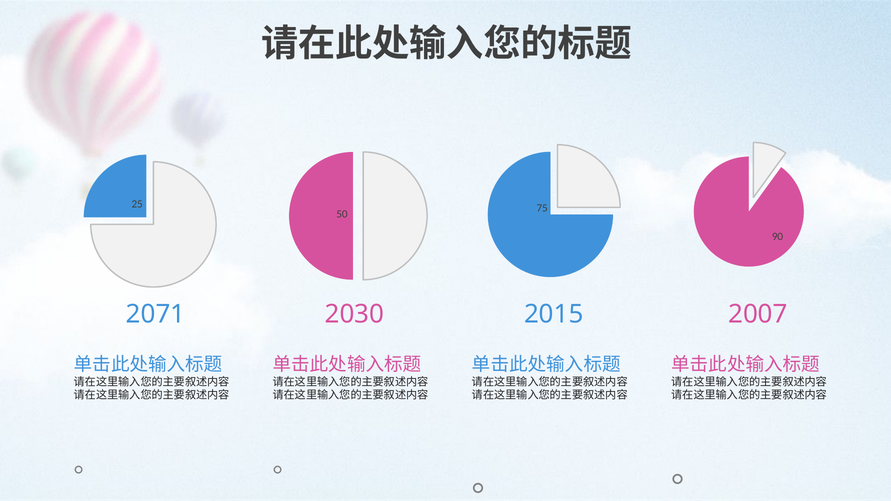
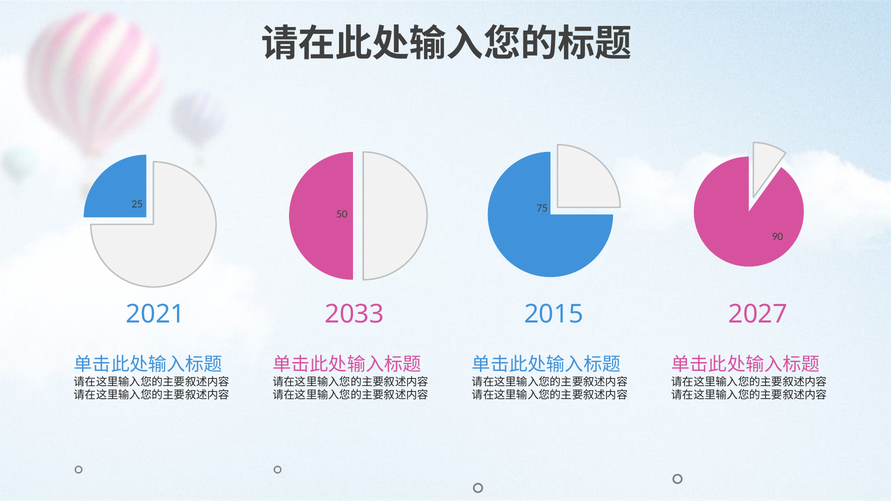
2071: 2071 -> 2021
2030: 2030 -> 2033
2007: 2007 -> 2027
